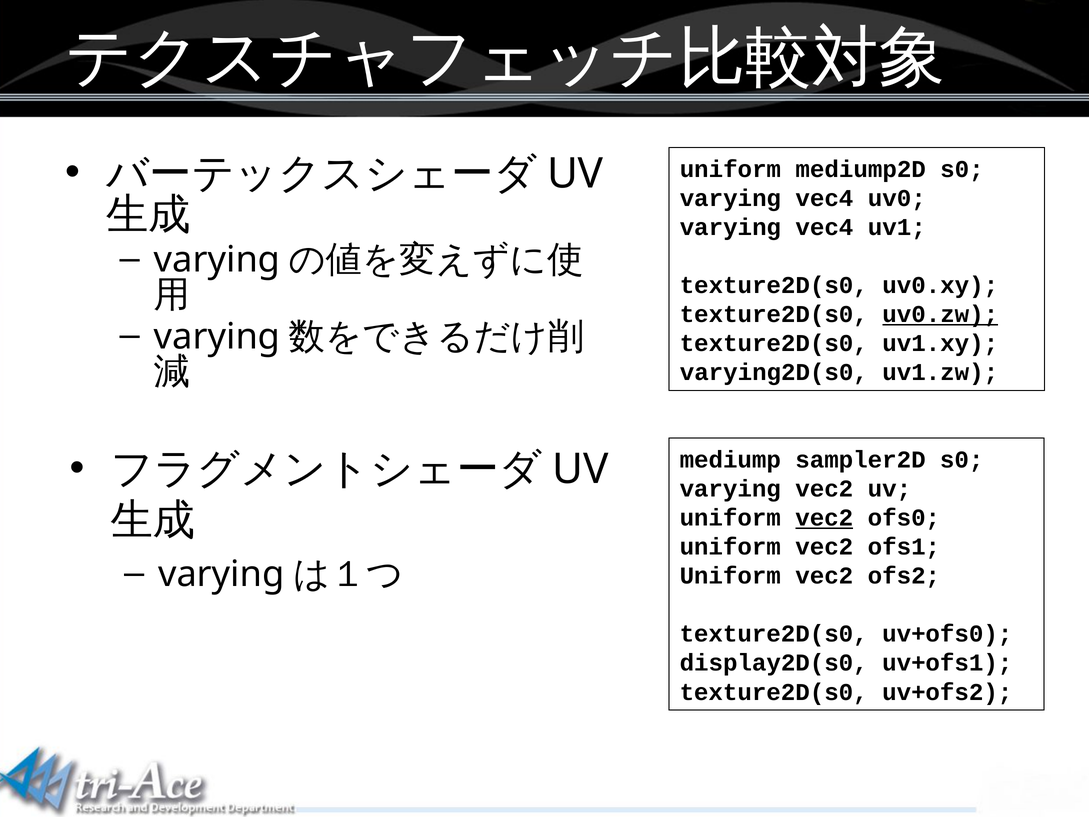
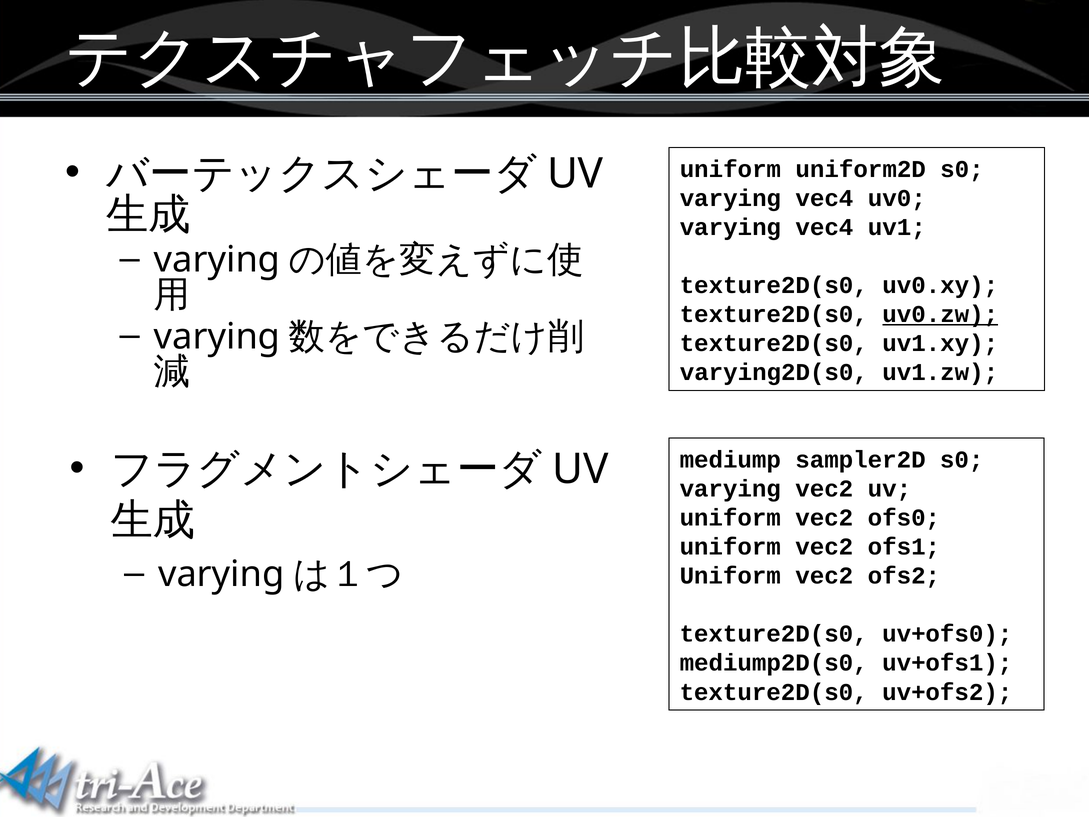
mediump2D: mediump2D -> uniform2D
vec2 at (824, 518) underline: present -> none
display2D(s0: display2D(s0 -> mediump2D(s0
